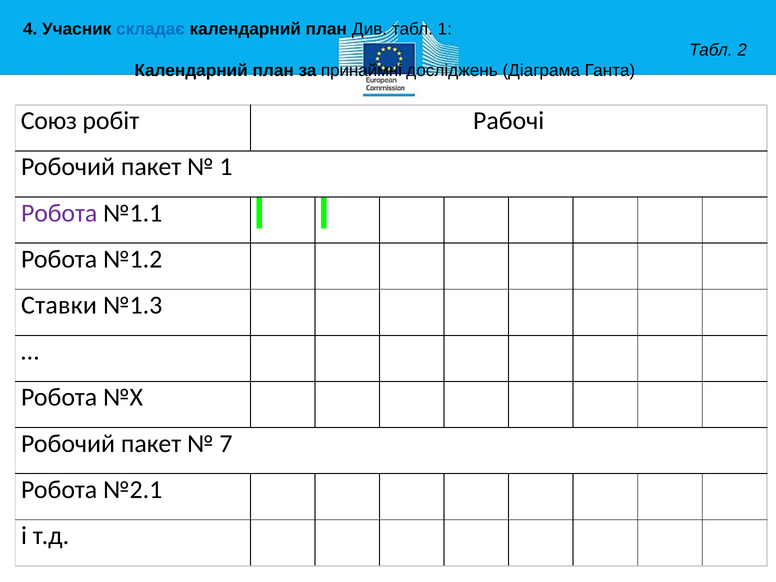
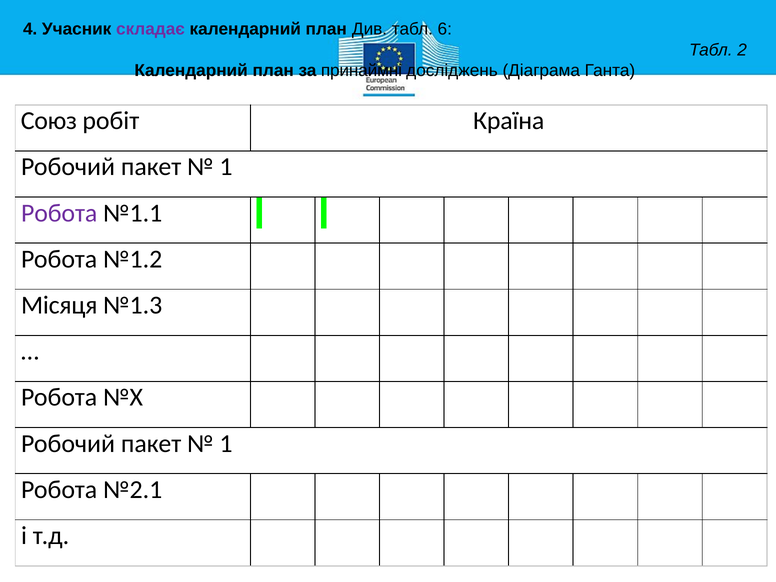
складає colour: blue -> purple
табл 1: 1 -> 6
Рабочі: Рабочі -> Країна
Ставки: Ставки -> Місяця
7 at (226, 444): 7 -> 1
